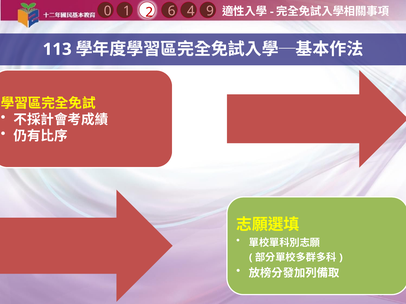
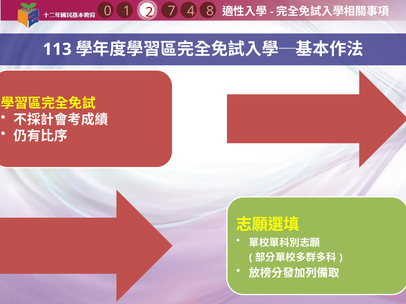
9: 9 -> 8
6: 6 -> 7
